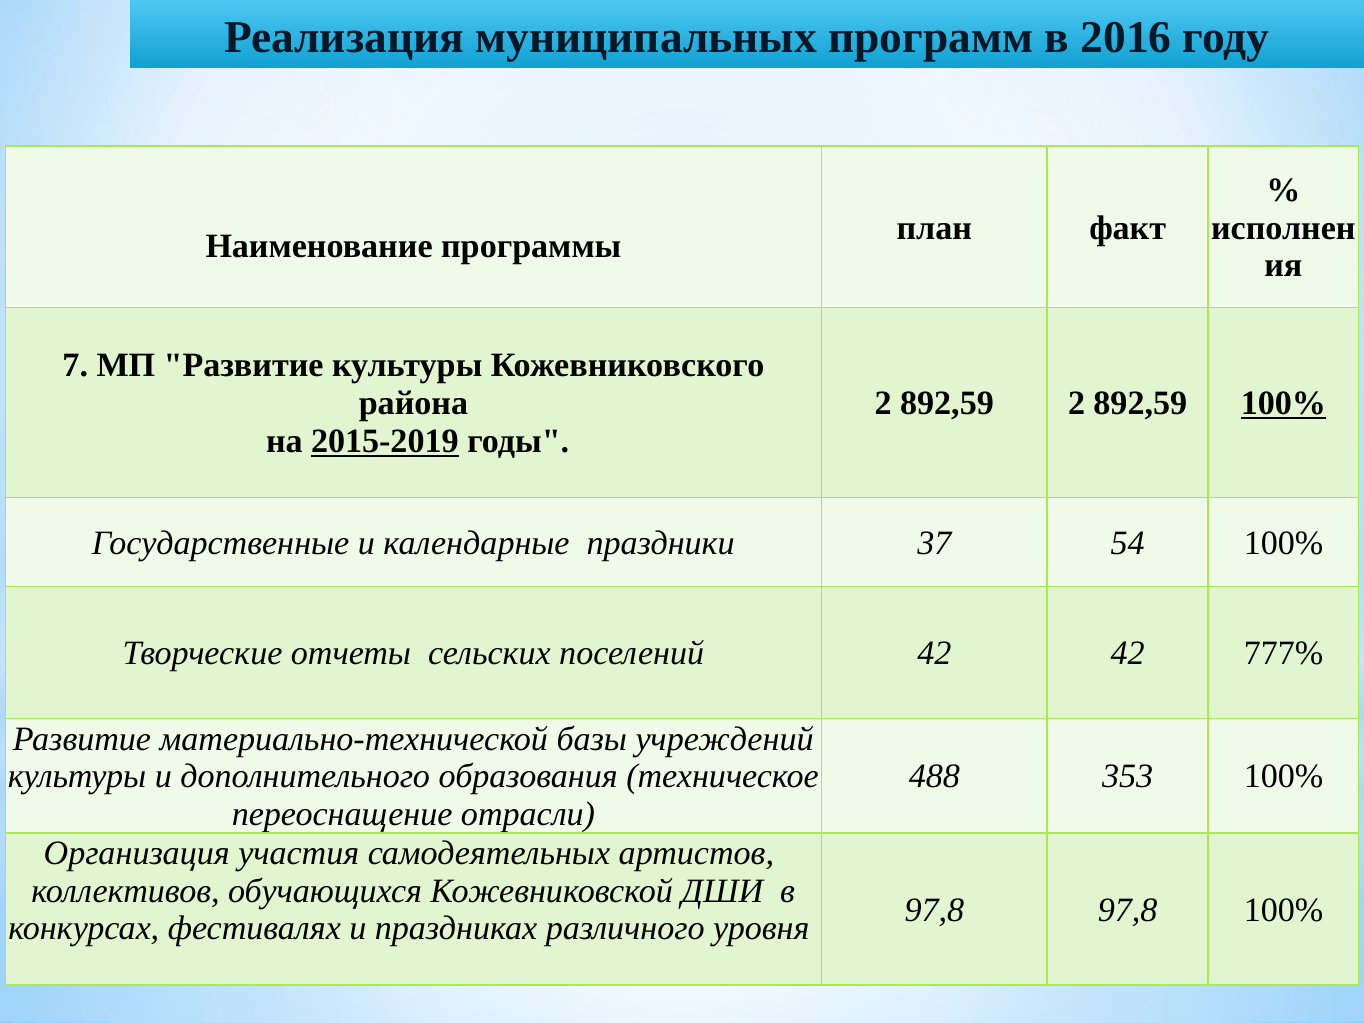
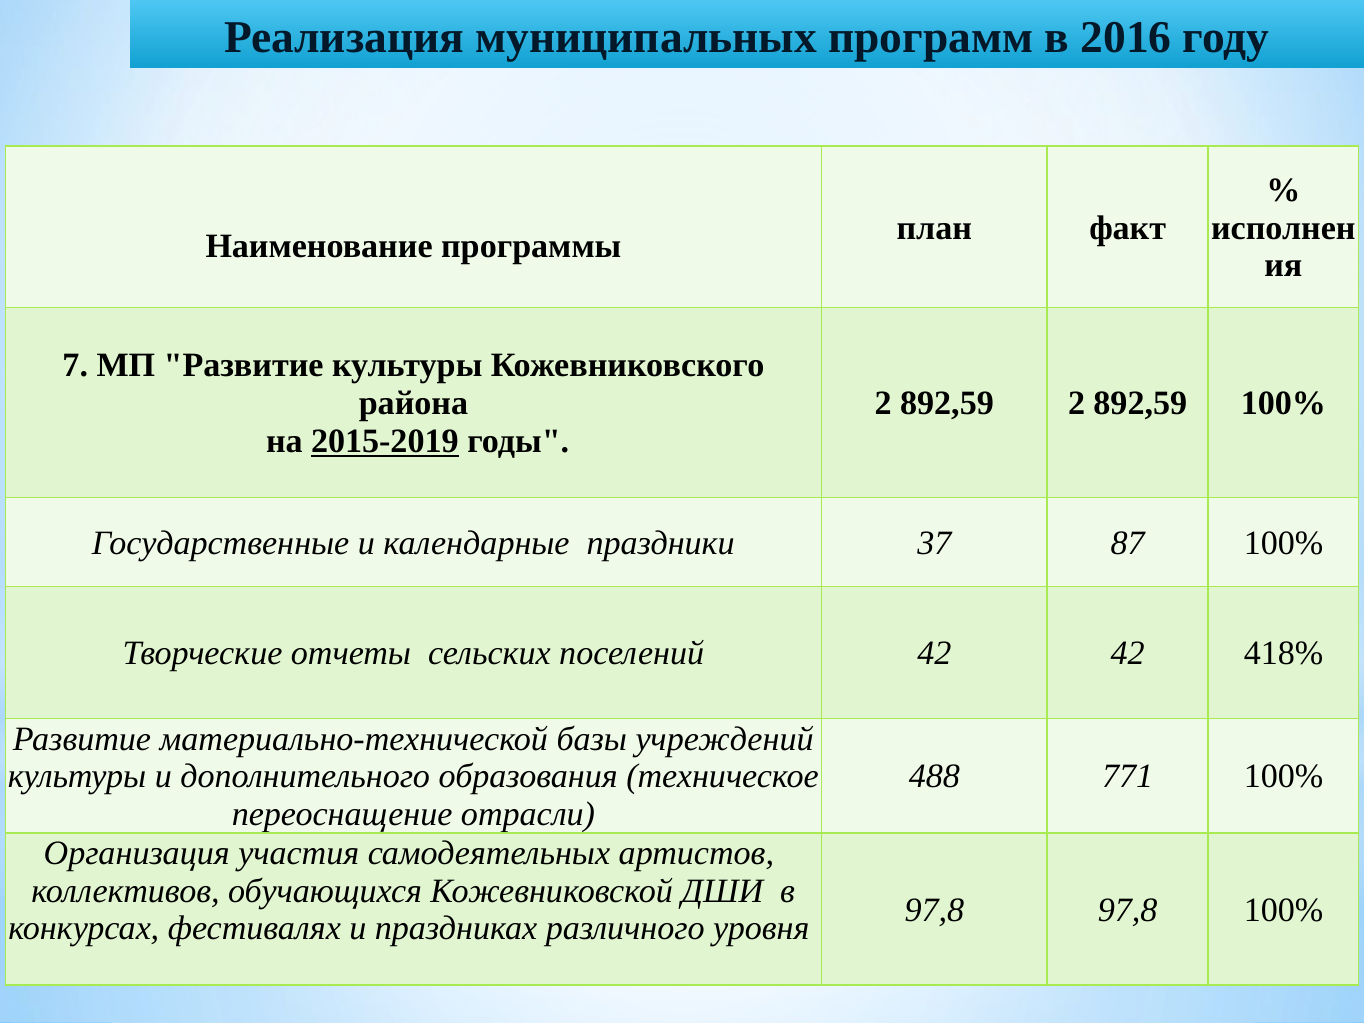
100% at (1283, 403) underline: present -> none
54: 54 -> 87
777%: 777% -> 418%
353: 353 -> 771
